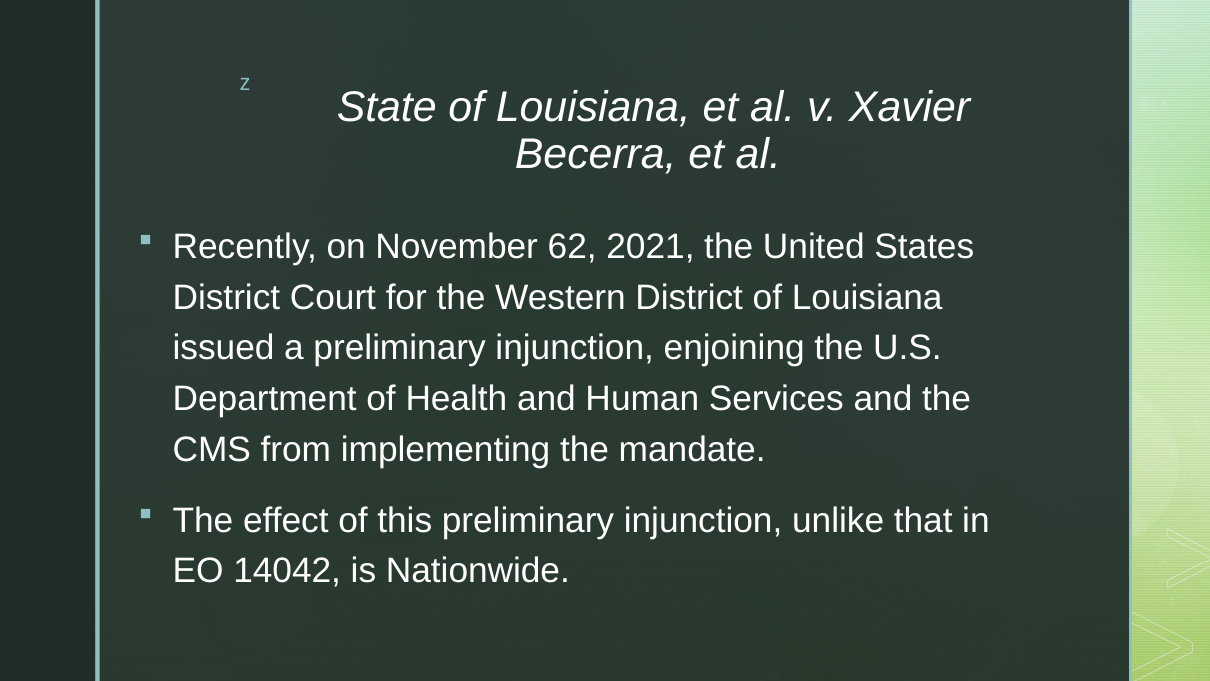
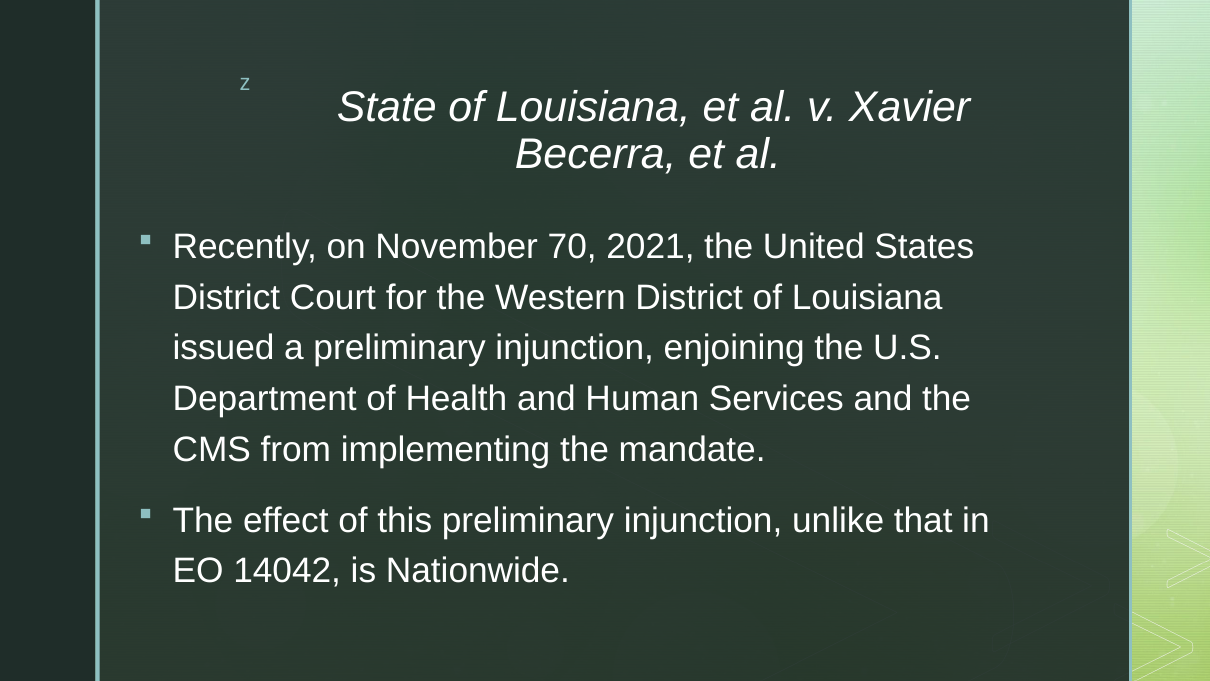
62: 62 -> 70
